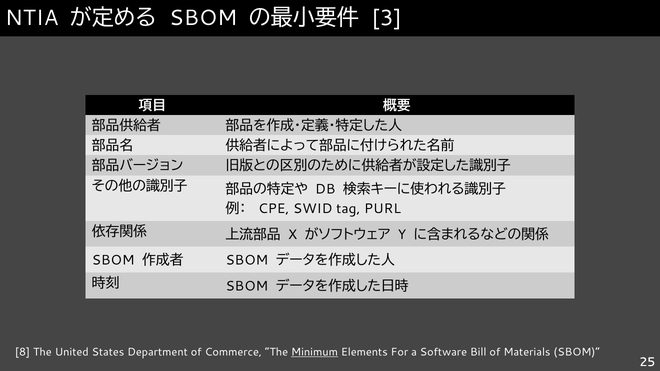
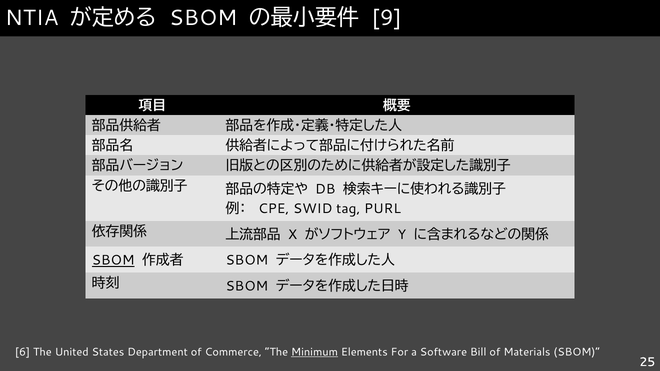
3: 3 -> 9
SBOM at (113, 261) underline: none -> present
8: 8 -> 6
